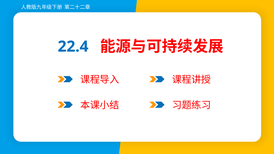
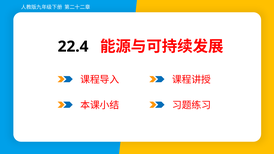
22.4 colour: blue -> black
